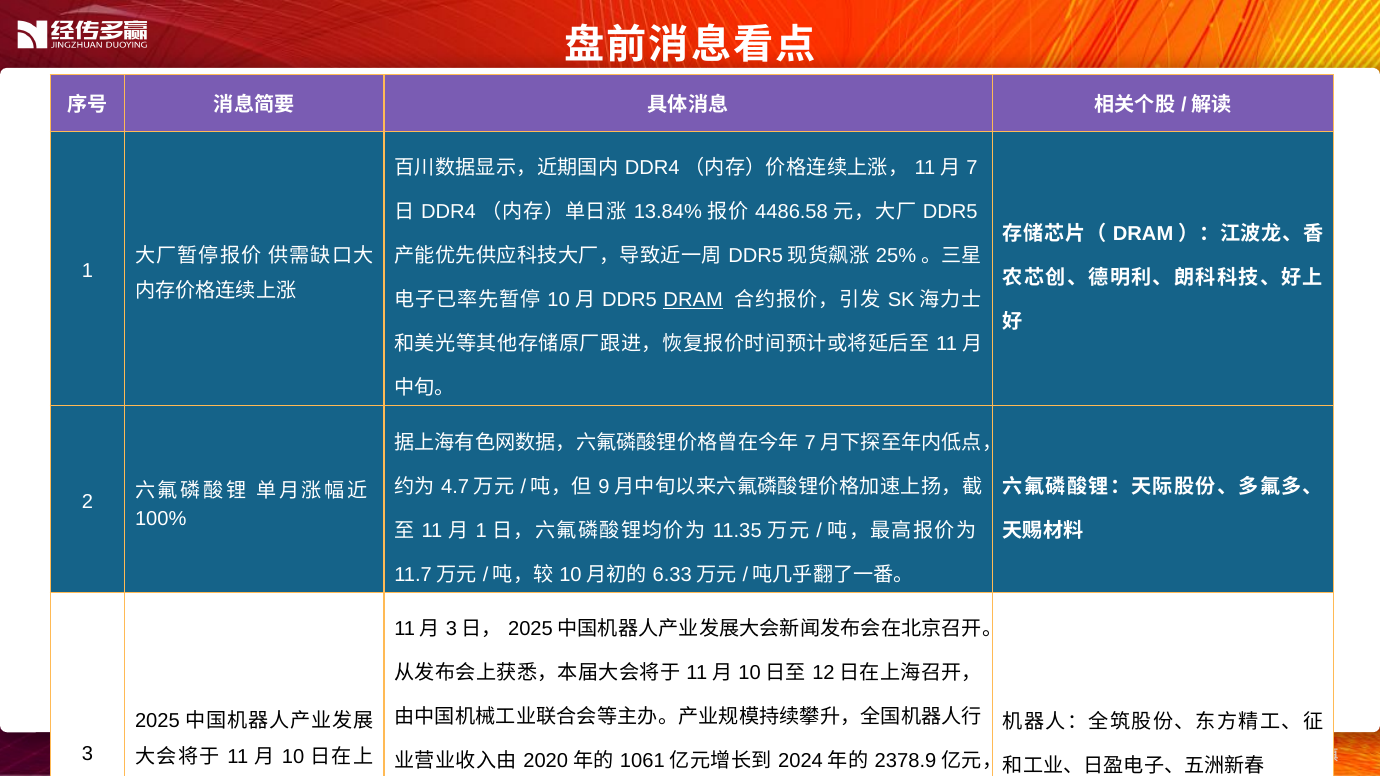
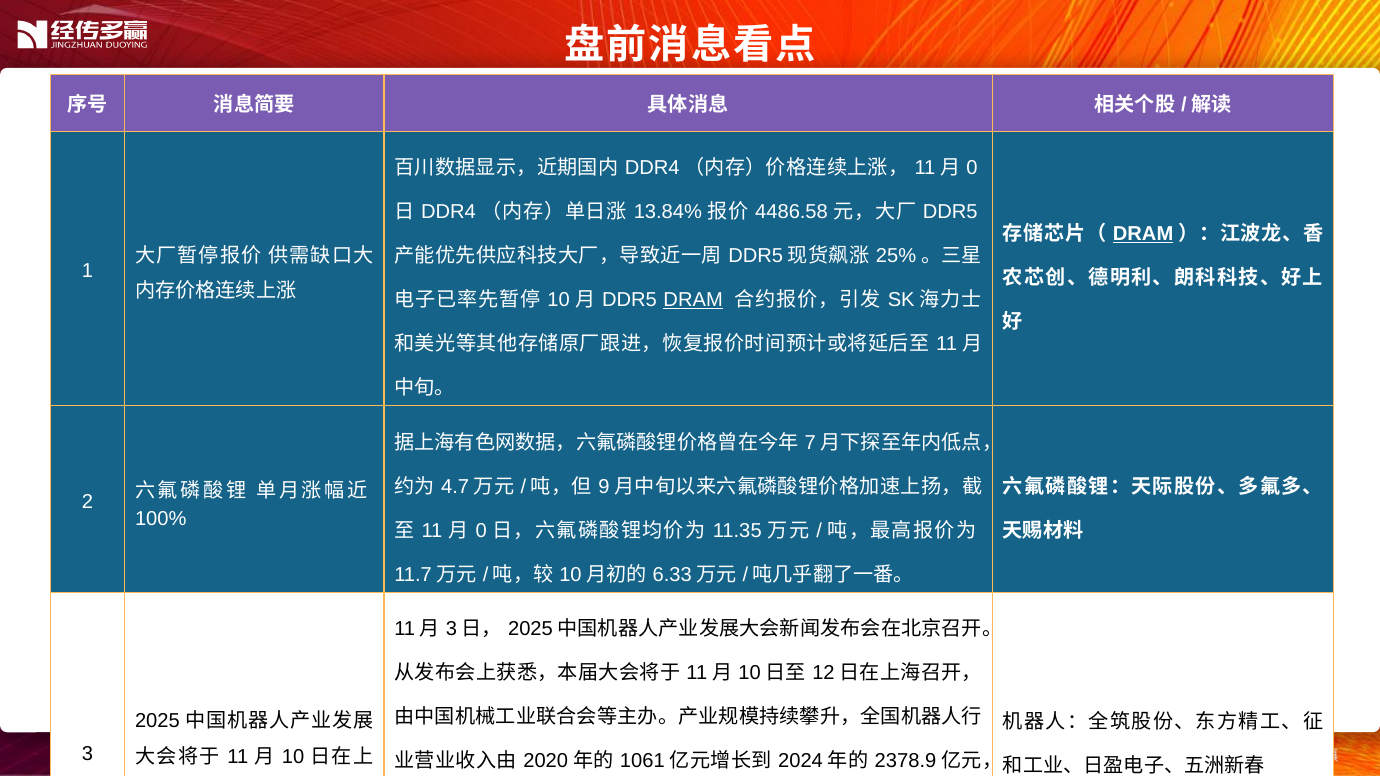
7 at (972, 168): 7 -> 0
DRAM at (1143, 234) underline: none -> present
1 at (481, 531): 1 -> 0
